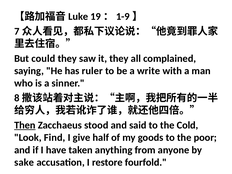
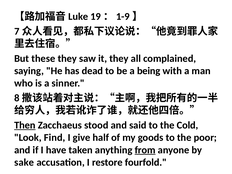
could: could -> these
ruler: ruler -> dead
write: write -> being
from underline: none -> present
